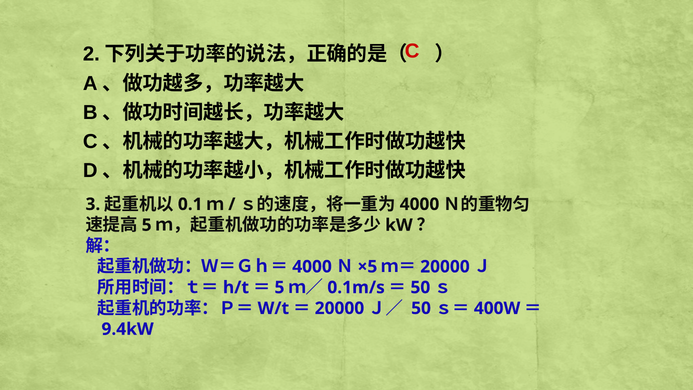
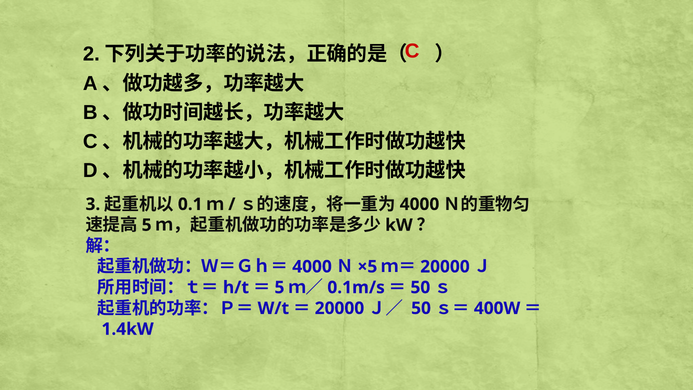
9.4kW: 9.4kW -> 1.4kW
